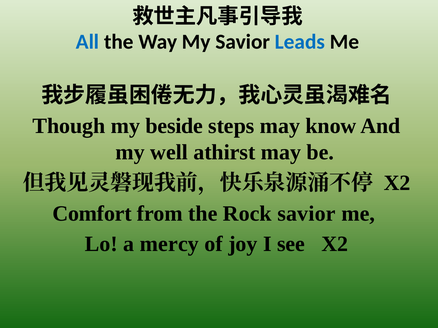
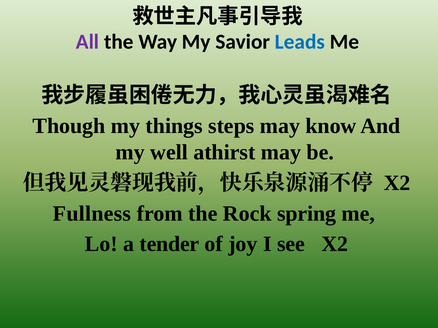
All colour: blue -> purple
beside: beside -> things
Comfort: Comfort -> Fullness
Rock savior: savior -> spring
mercy: mercy -> tender
